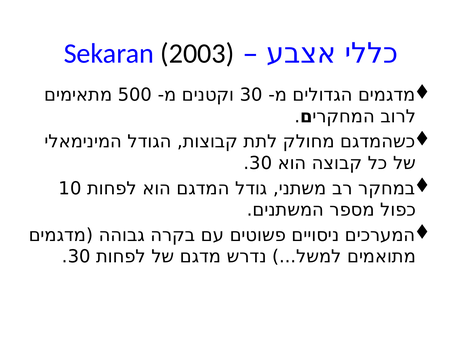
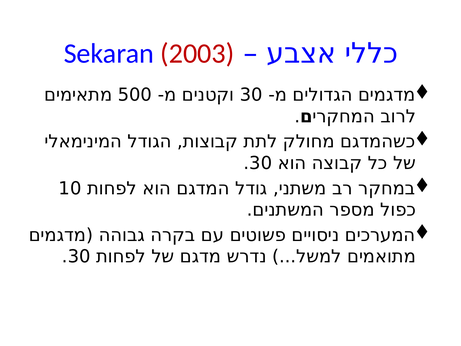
2003 colour: black -> red
